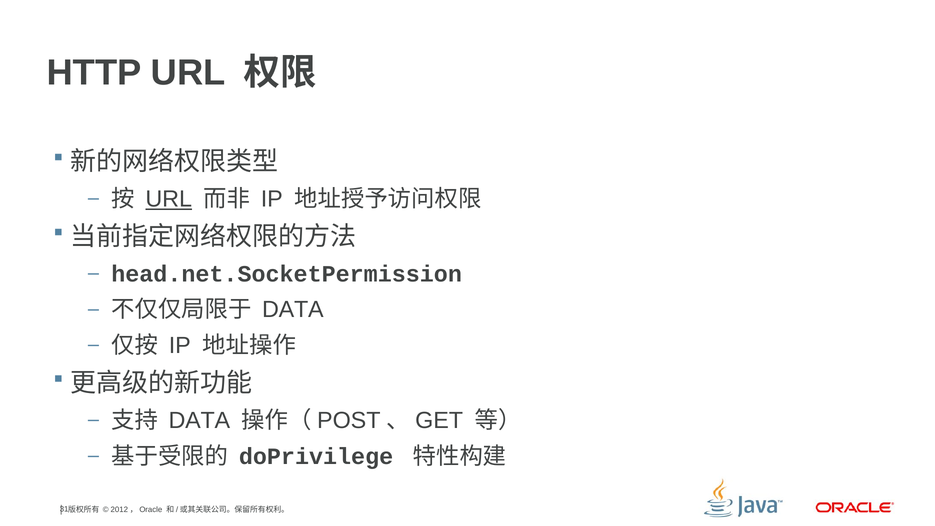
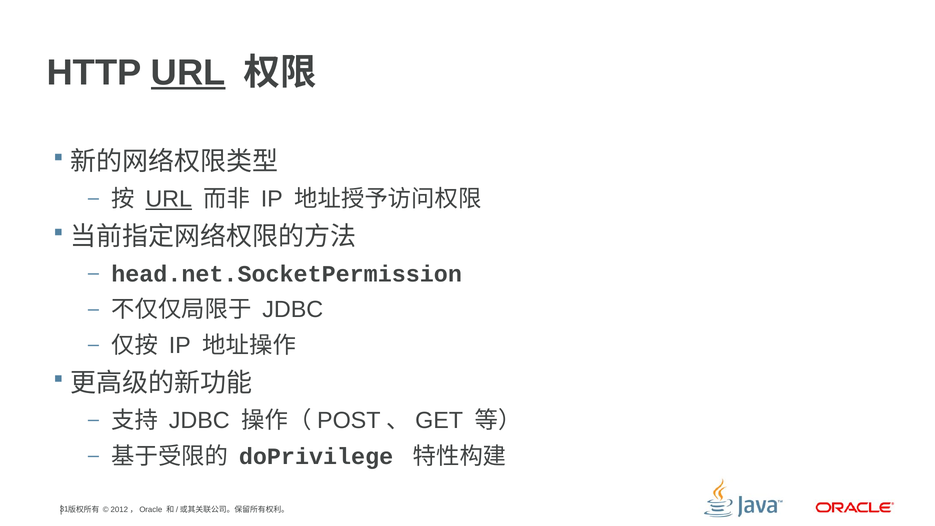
URL at (188, 73) underline: none -> present
DATA at (293, 310): DATA -> JDBC
DATA at (199, 420): DATA -> JDBC
